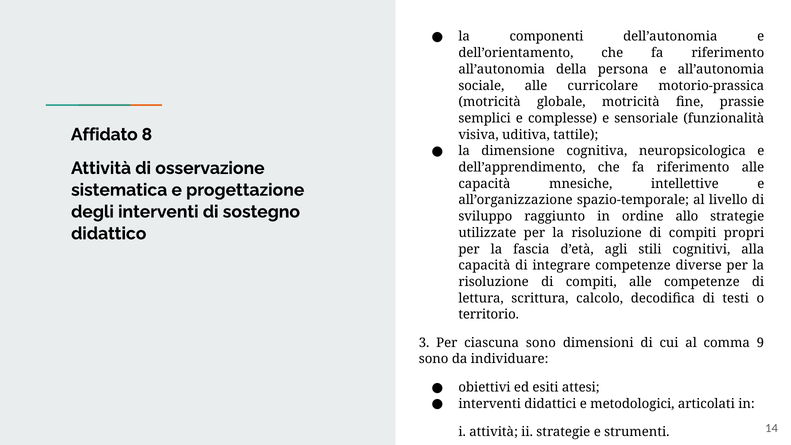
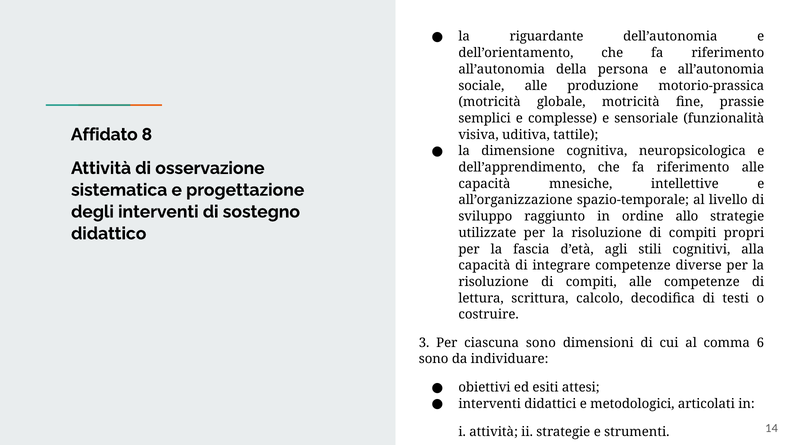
componenti: componenti -> riguardante
curricolare: curricolare -> produzione
territorio: territorio -> costruire
9: 9 -> 6
